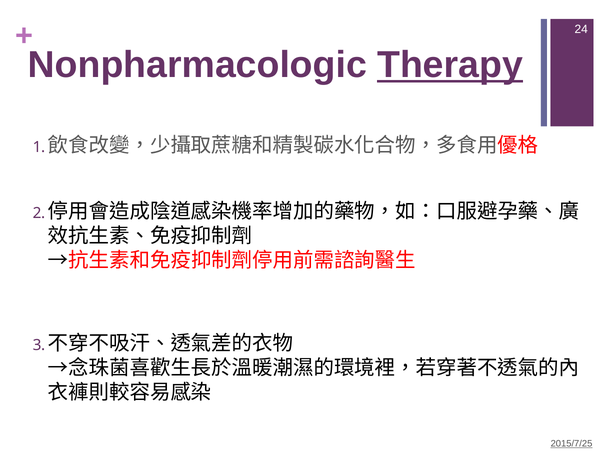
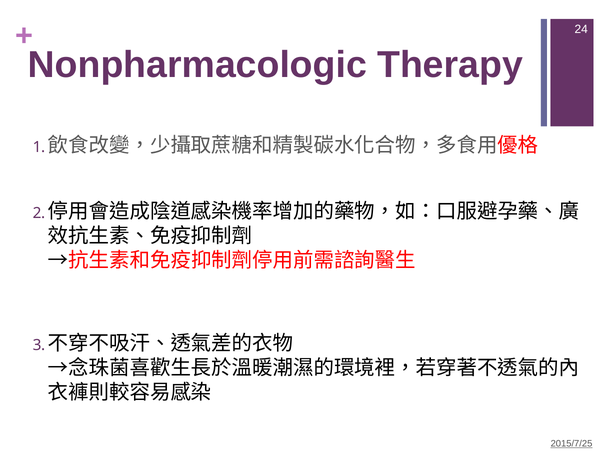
Therapy underline: present -> none
